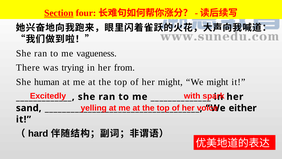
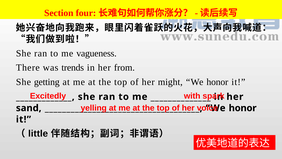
Section underline: present -> none
trying: trying -> trends
human: human -> getting
might at (217, 82): might -> honor
either at (243, 108): either -> honor
hard: hard -> little
